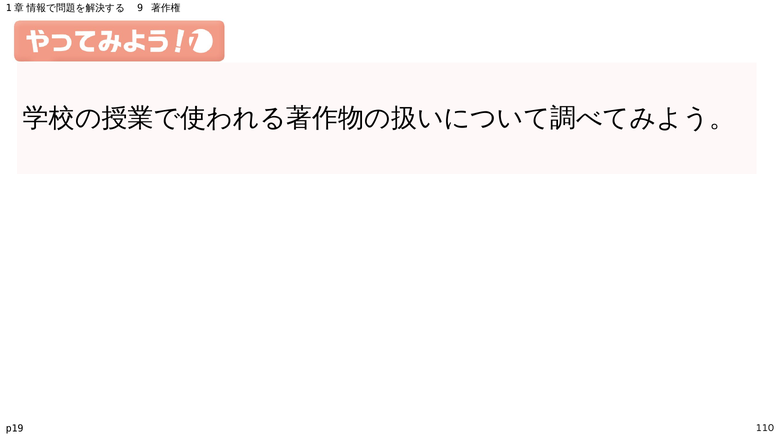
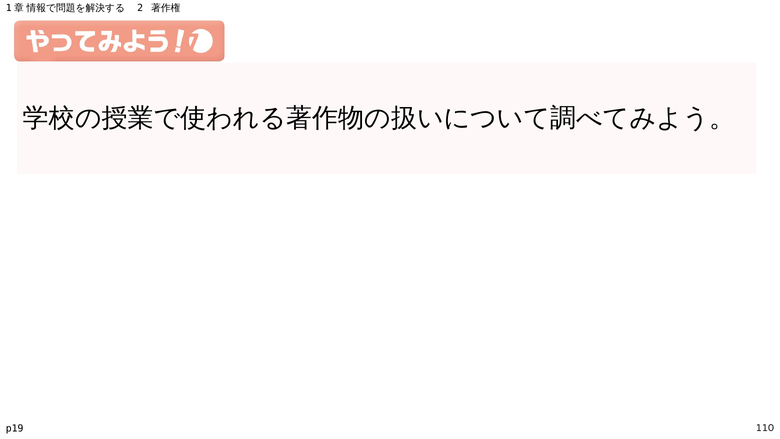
9: 9 -> 2
